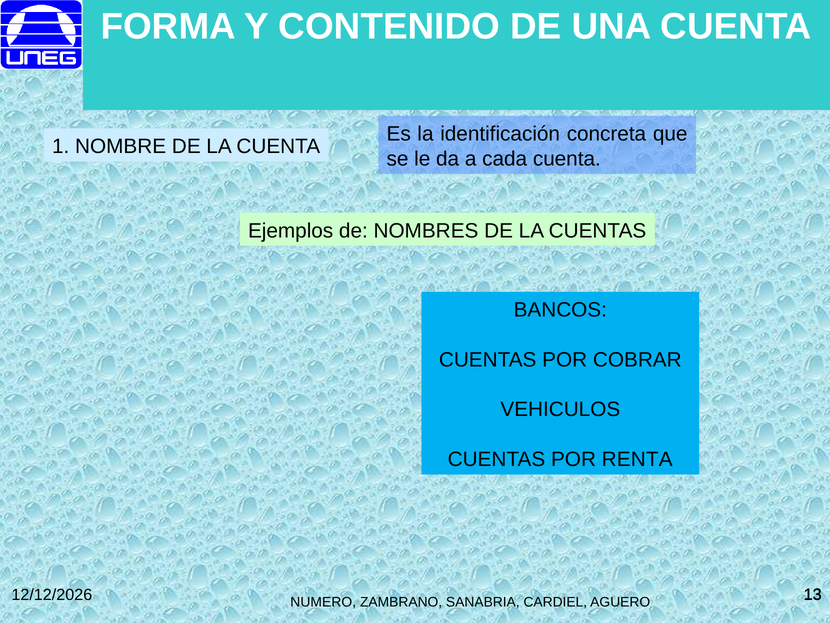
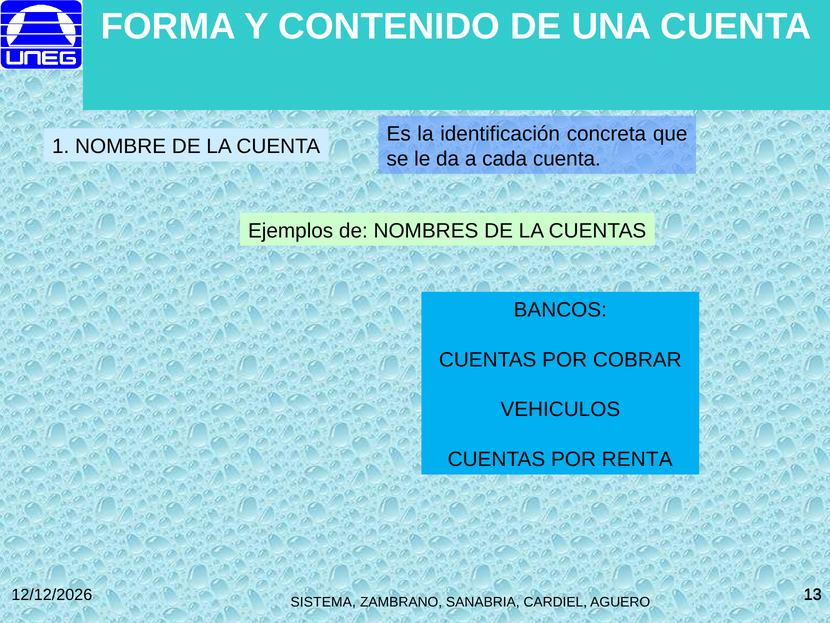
NUMERO: NUMERO -> SISTEMA
